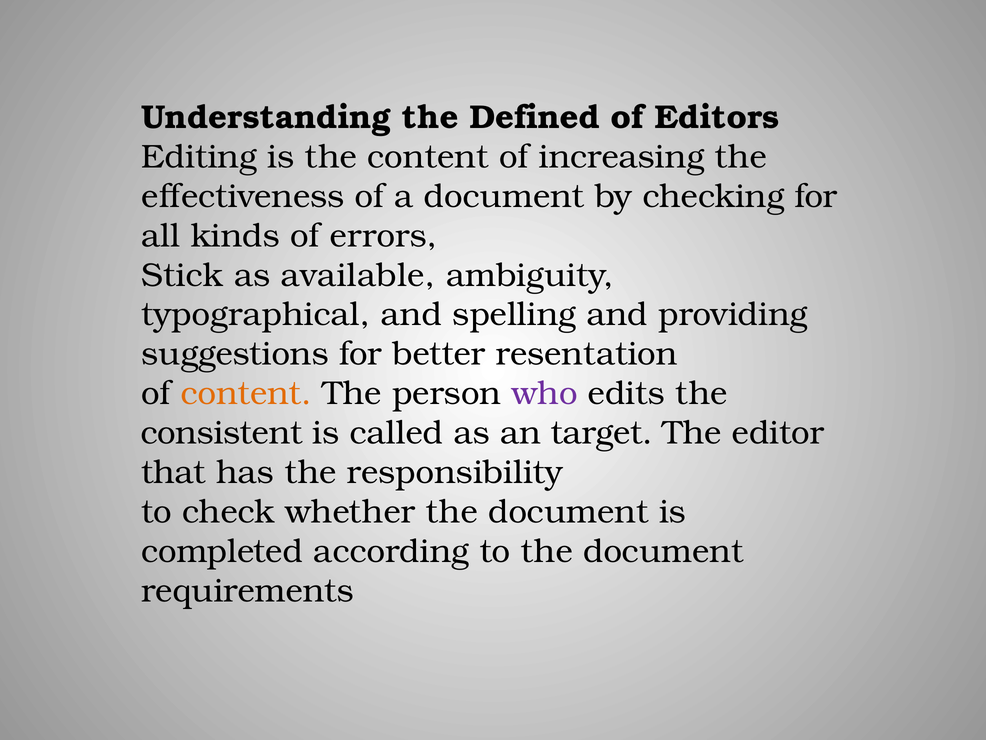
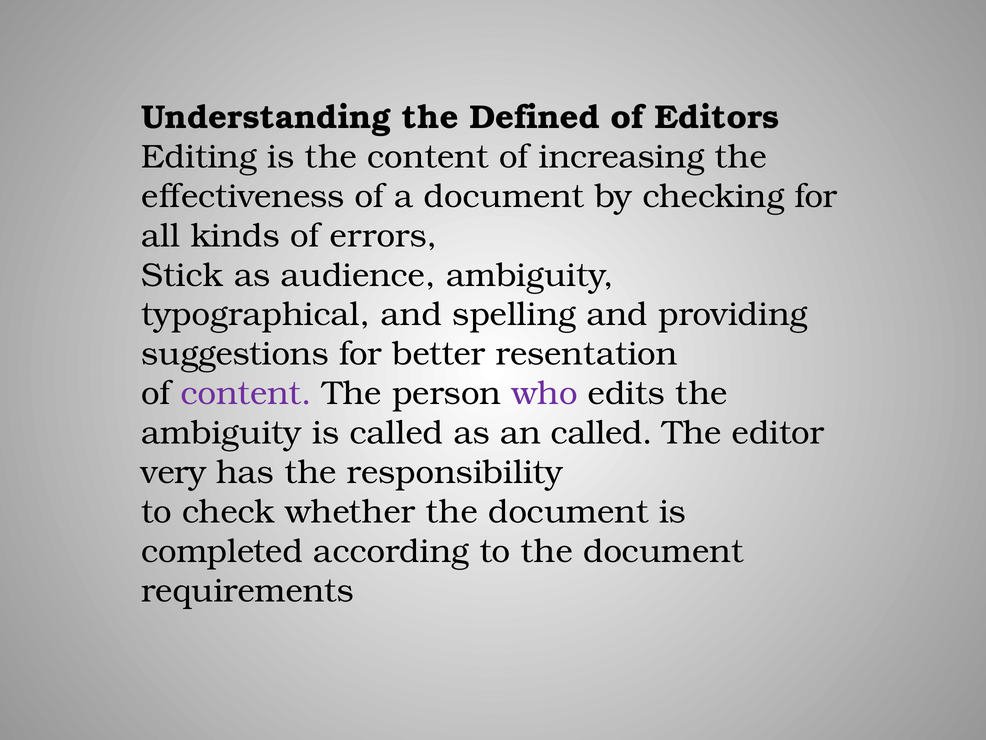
available: available -> audience
content at (246, 393) colour: orange -> purple
consistent at (222, 433): consistent -> ambiguity
an target: target -> called
that: that -> very
